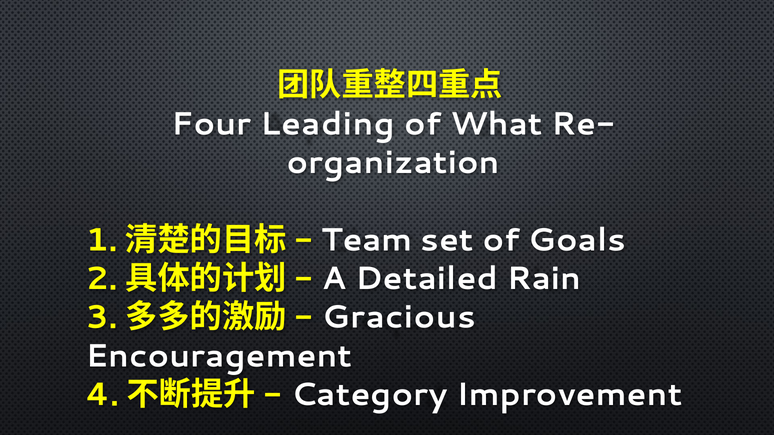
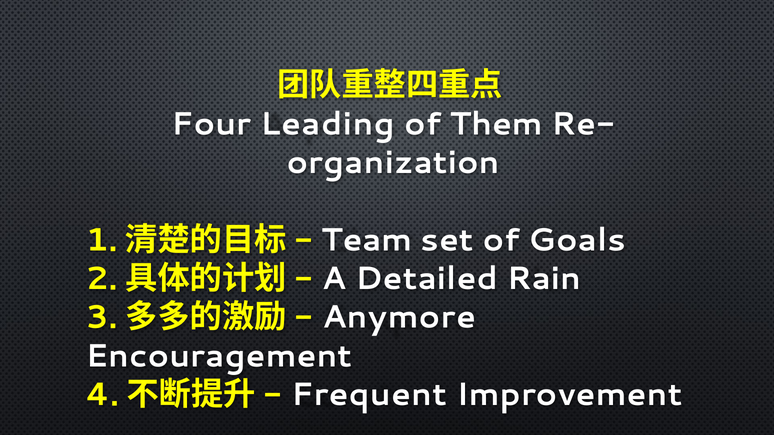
What: What -> Them
Gracious: Gracious -> Anymore
Category: Category -> Frequent
